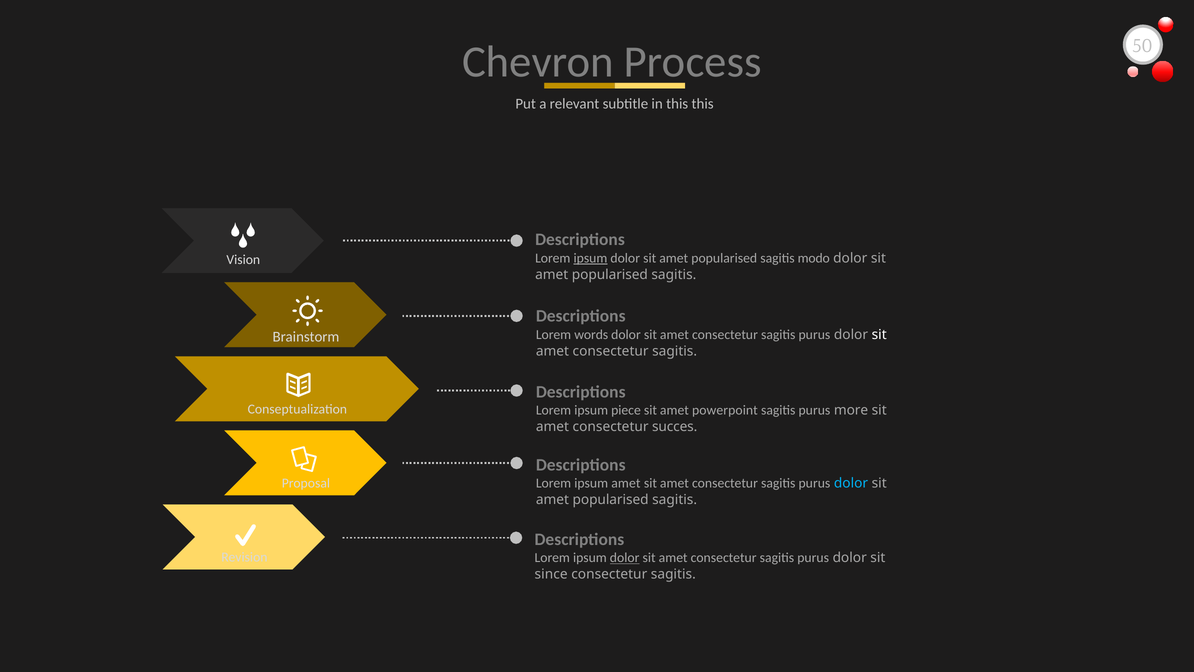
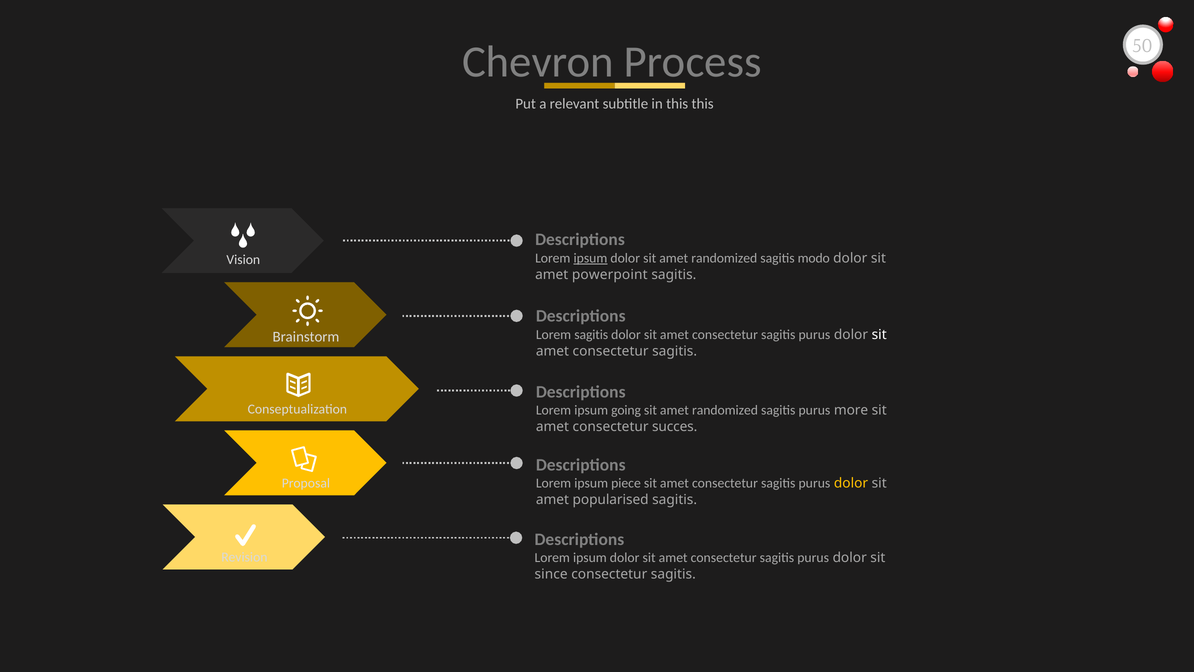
popularised at (724, 258): popularised -> randomized
popularised at (610, 274): popularised -> powerpoint
Lorem words: words -> sagitis
piece: piece -> going
powerpoint at (725, 410): powerpoint -> randomized
ipsum amet: amet -> piece
dolor at (851, 483) colour: light blue -> yellow
dolor at (625, 557) underline: present -> none
